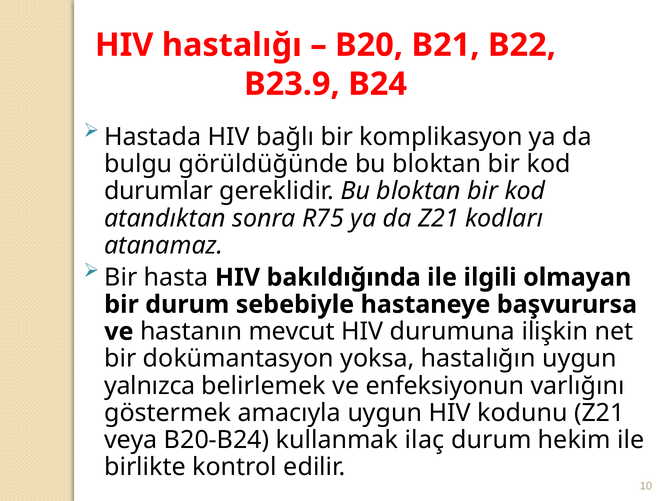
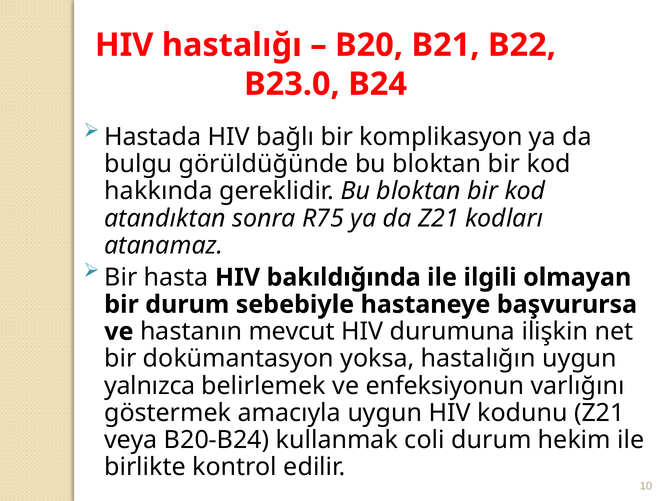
B23.9: B23.9 -> B23.0
durumlar: durumlar -> hakkında
ilaç: ilaç -> coli
